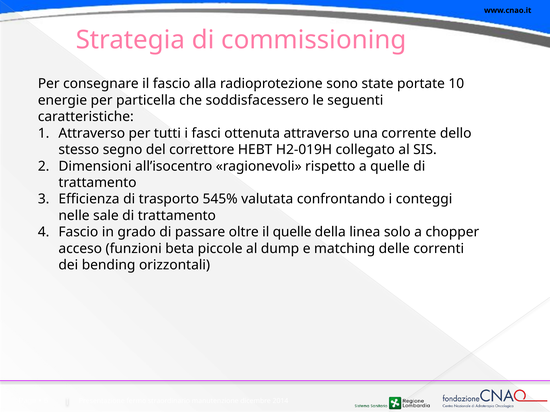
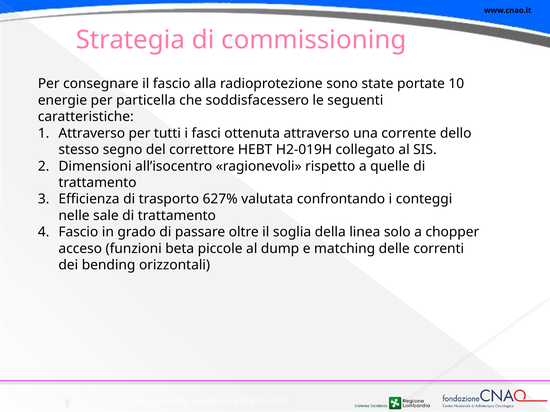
545%: 545% -> 627%
il quelle: quelle -> soglia
